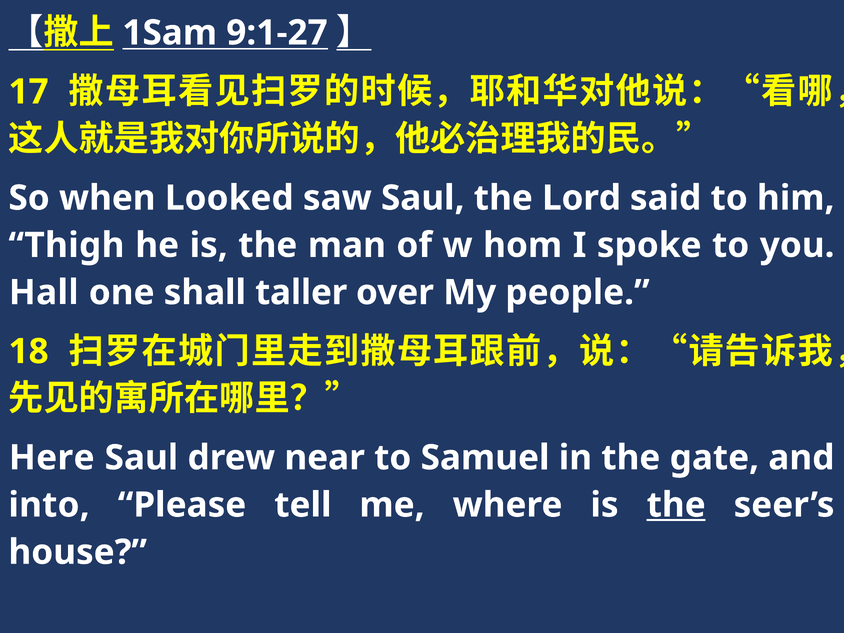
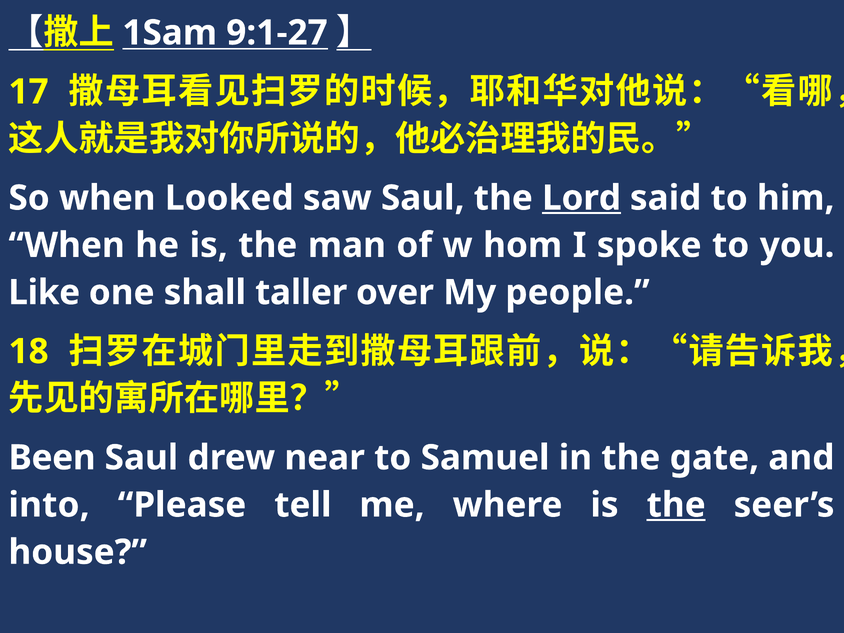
Lord underline: none -> present
Thigh at (66, 245): Thigh -> When
Hall: Hall -> Like
Here: Here -> Been
